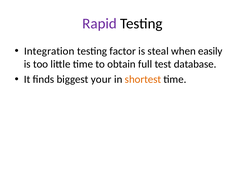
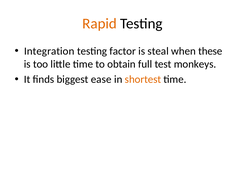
Rapid colour: purple -> orange
easily: easily -> these
database: database -> monkeys
your: your -> ease
